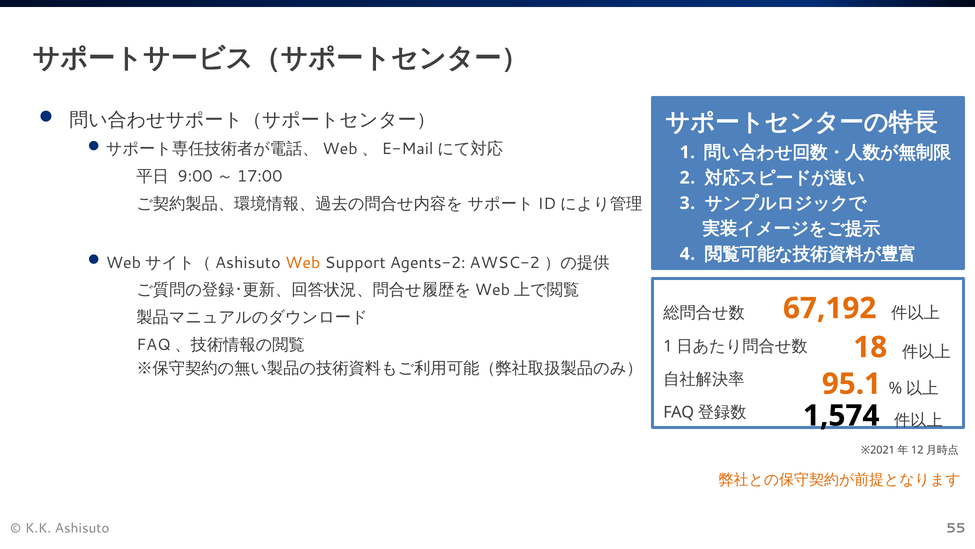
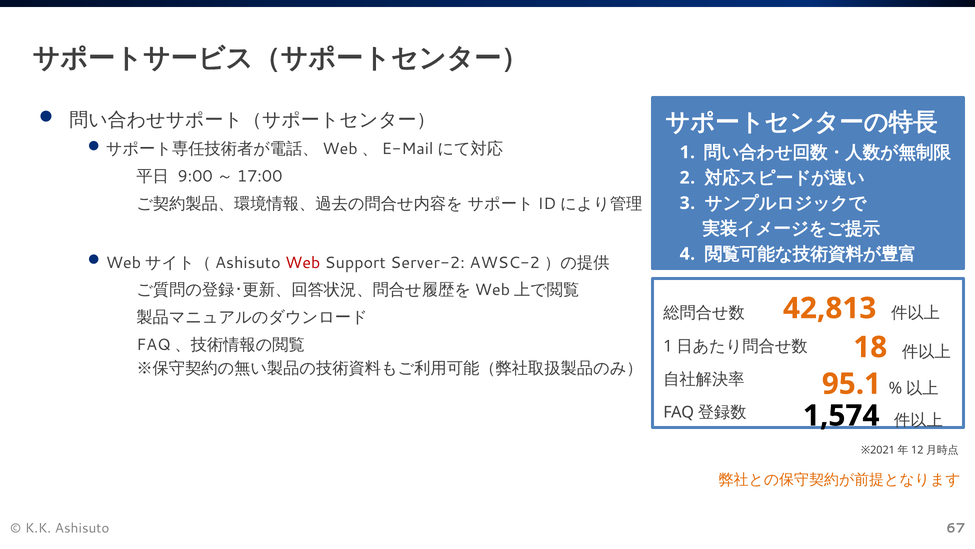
Web colour: orange -> red
Agents-2: Agents-2 -> Server-2
67,192: 67,192 -> 42,813
55: 55 -> 67
